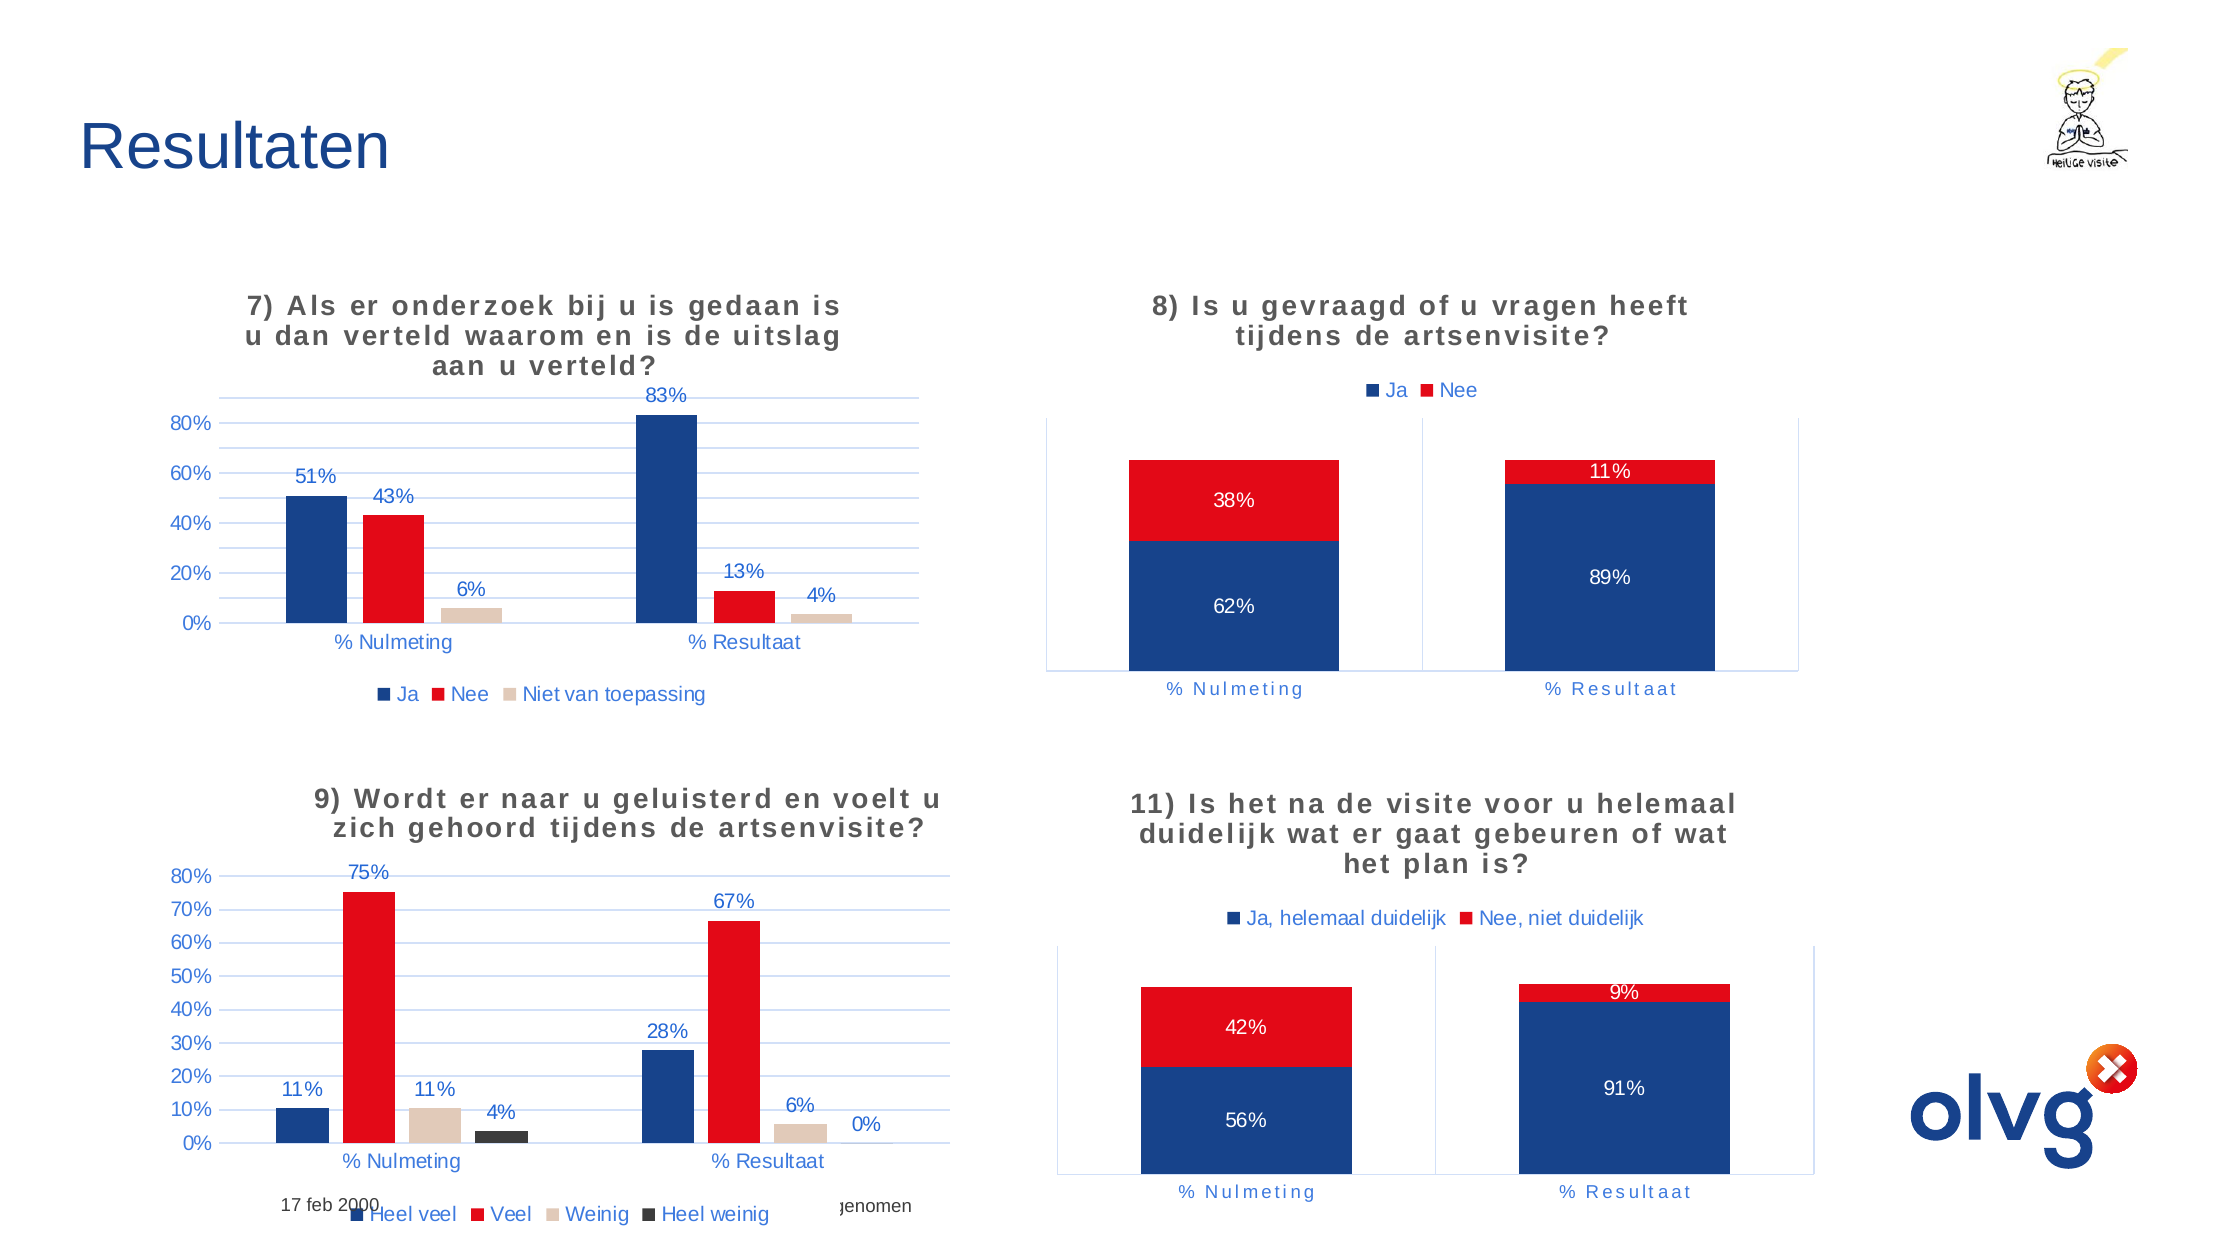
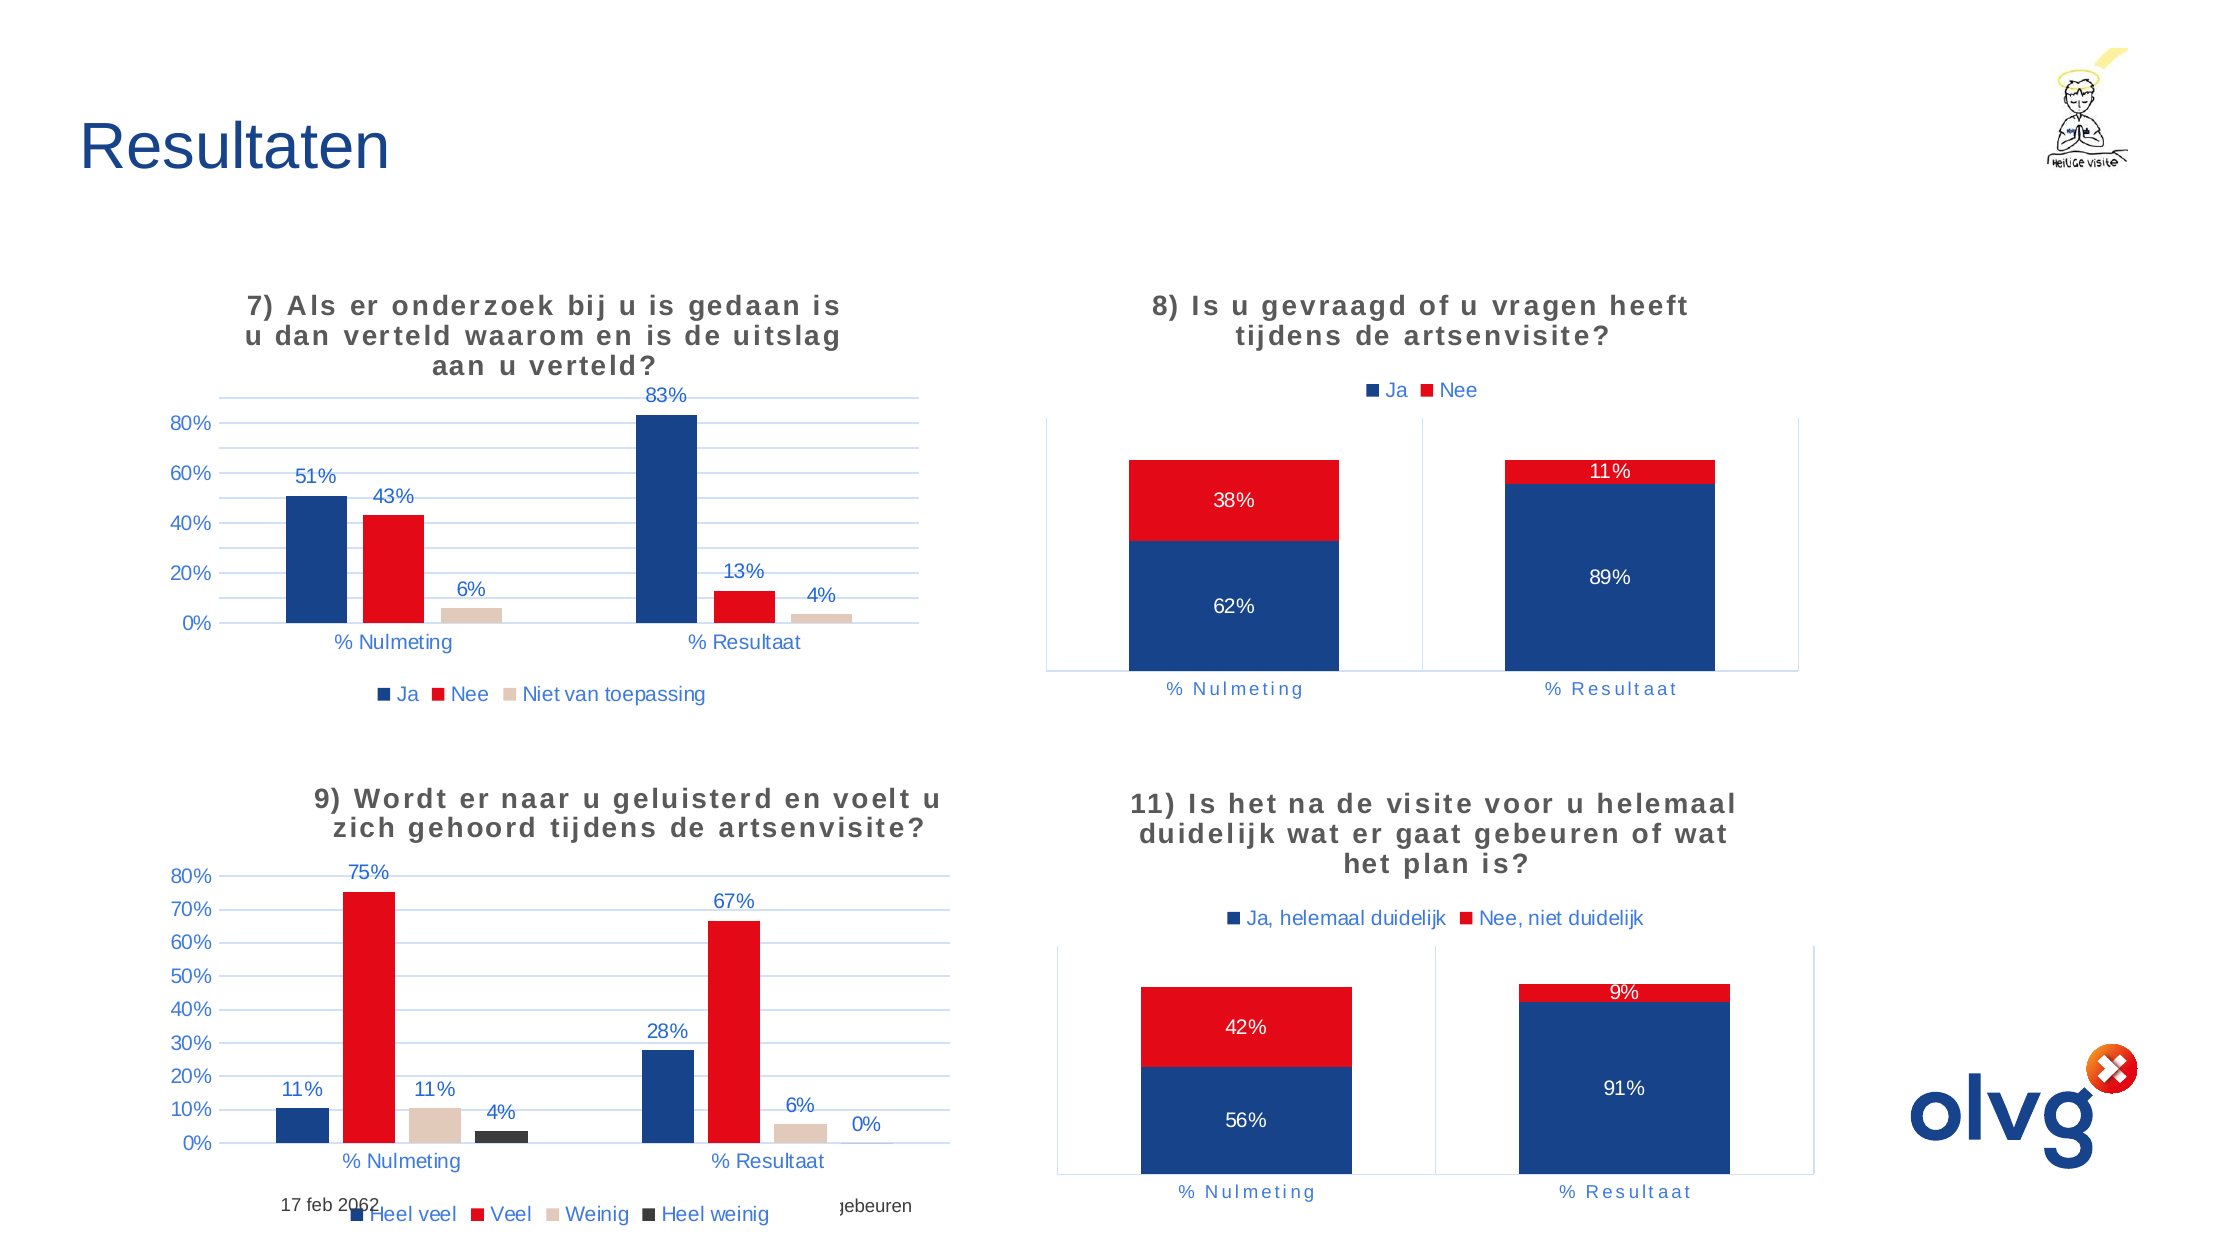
2000: 2000 -> 2062
genomen at (873, 1206): genomen -> gebeuren
